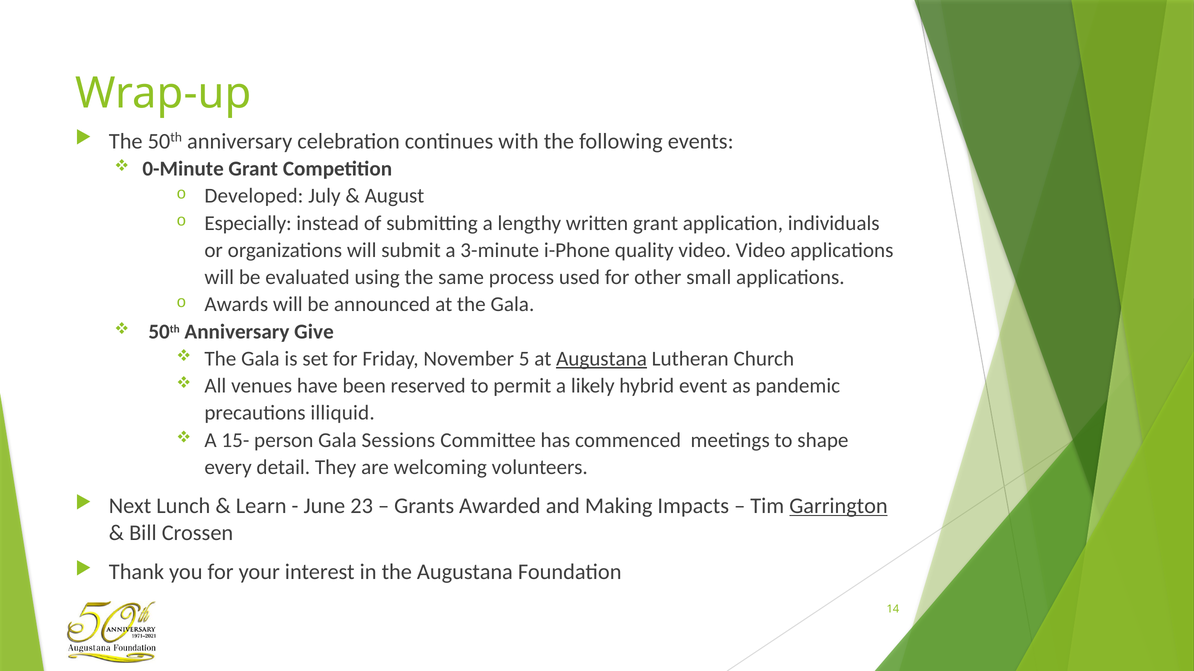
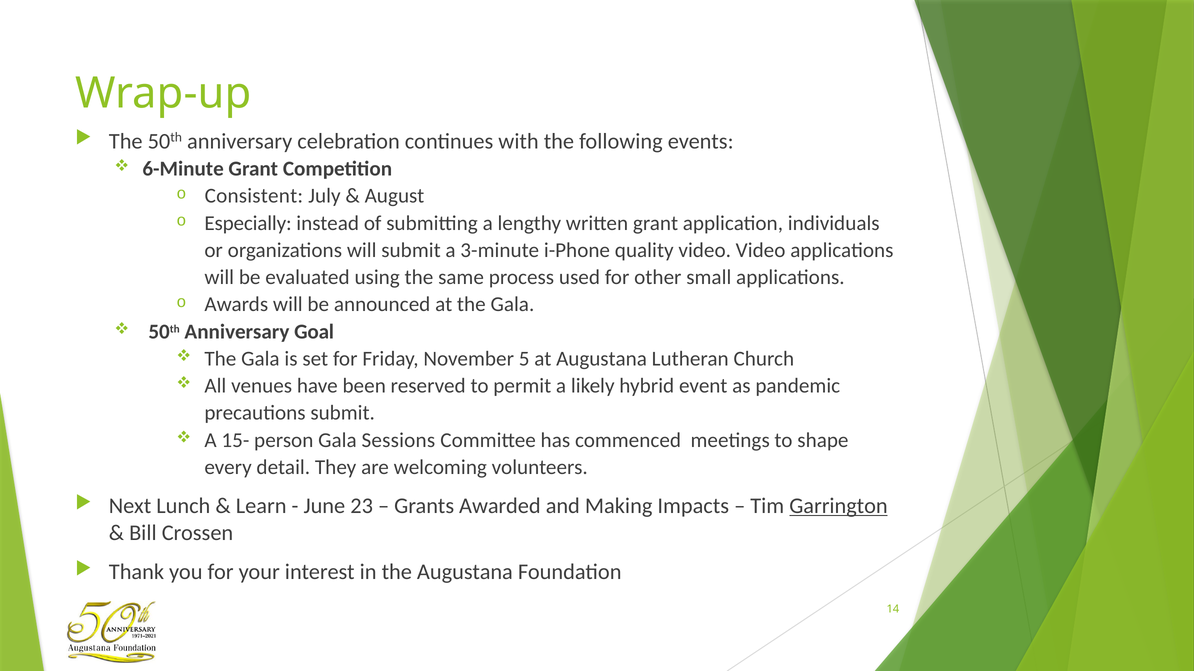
0-Minute: 0-Minute -> 6-Minute
Developed: Developed -> Consistent
Give: Give -> Goal
Augustana at (602, 359) underline: present -> none
precautions illiquid: illiquid -> submit
